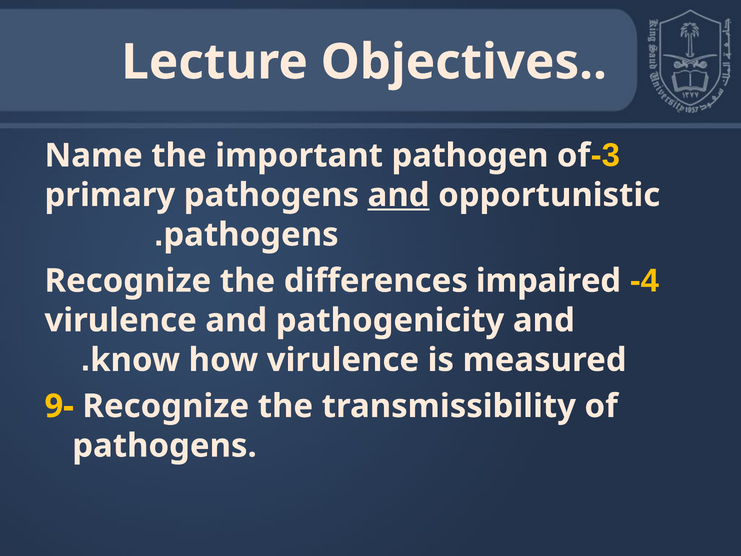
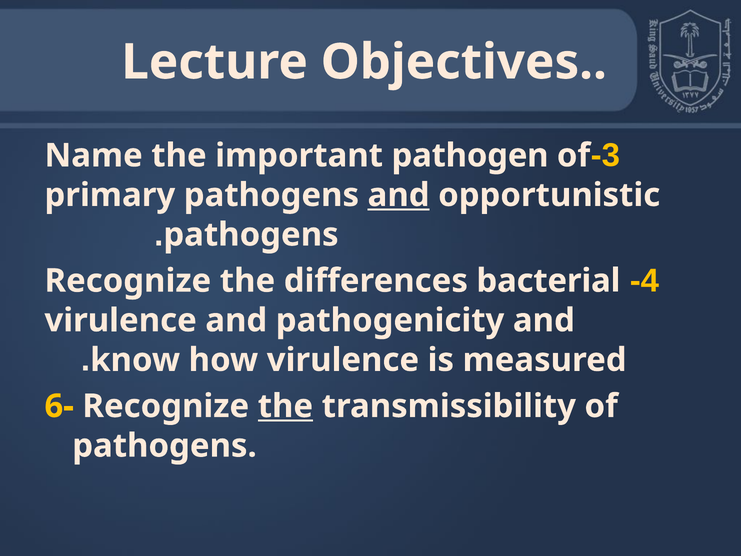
impaired: impaired -> bacterial
9-: 9- -> 6-
the at (285, 406) underline: none -> present
